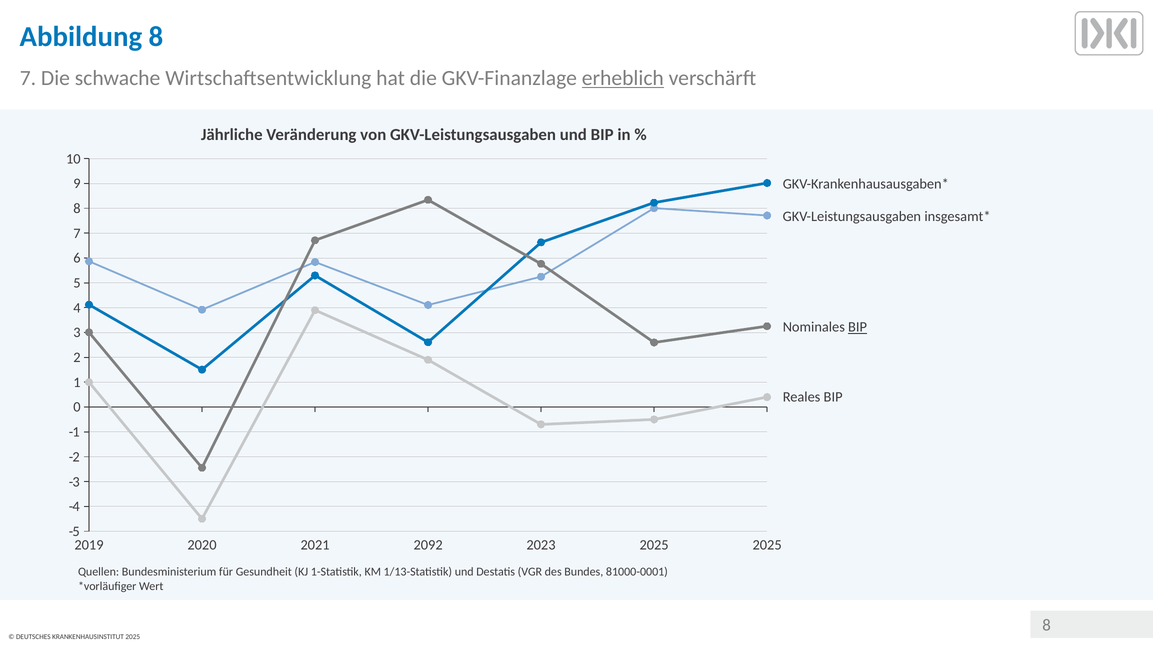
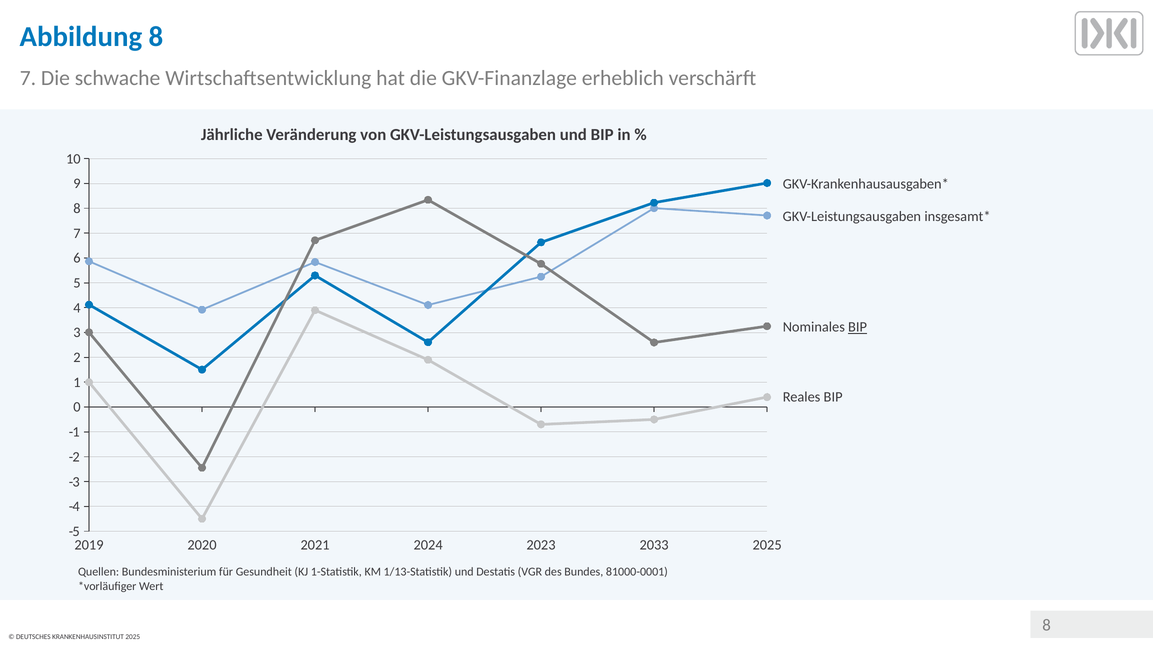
erheblich underline: present -> none
2092: 2092 -> 2024
2023 2025: 2025 -> 2033
